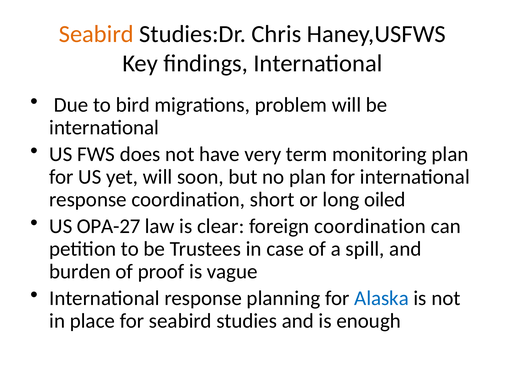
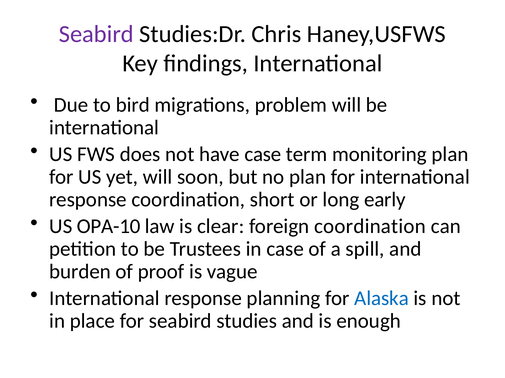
Seabird at (96, 34) colour: orange -> purple
have very: very -> case
oiled: oiled -> early
OPA-27: OPA-27 -> OPA-10
